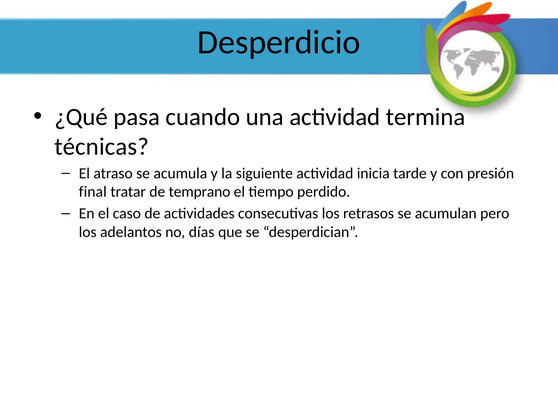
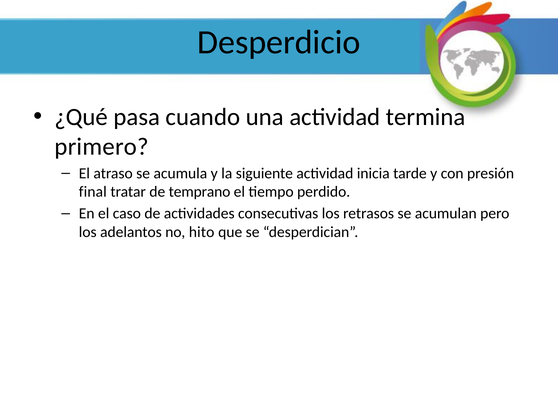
técnicas: técnicas -> primero
días: días -> hito
